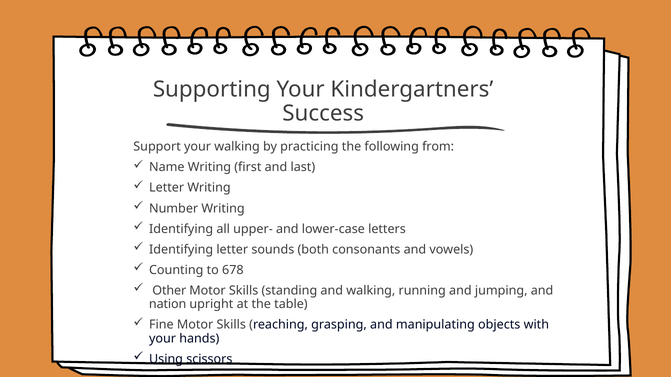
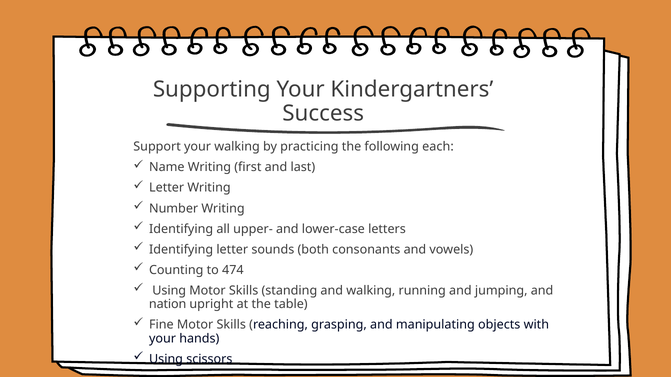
from: from -> each
678: 678 -> 474
Other at (169, 291): Other -> Using
